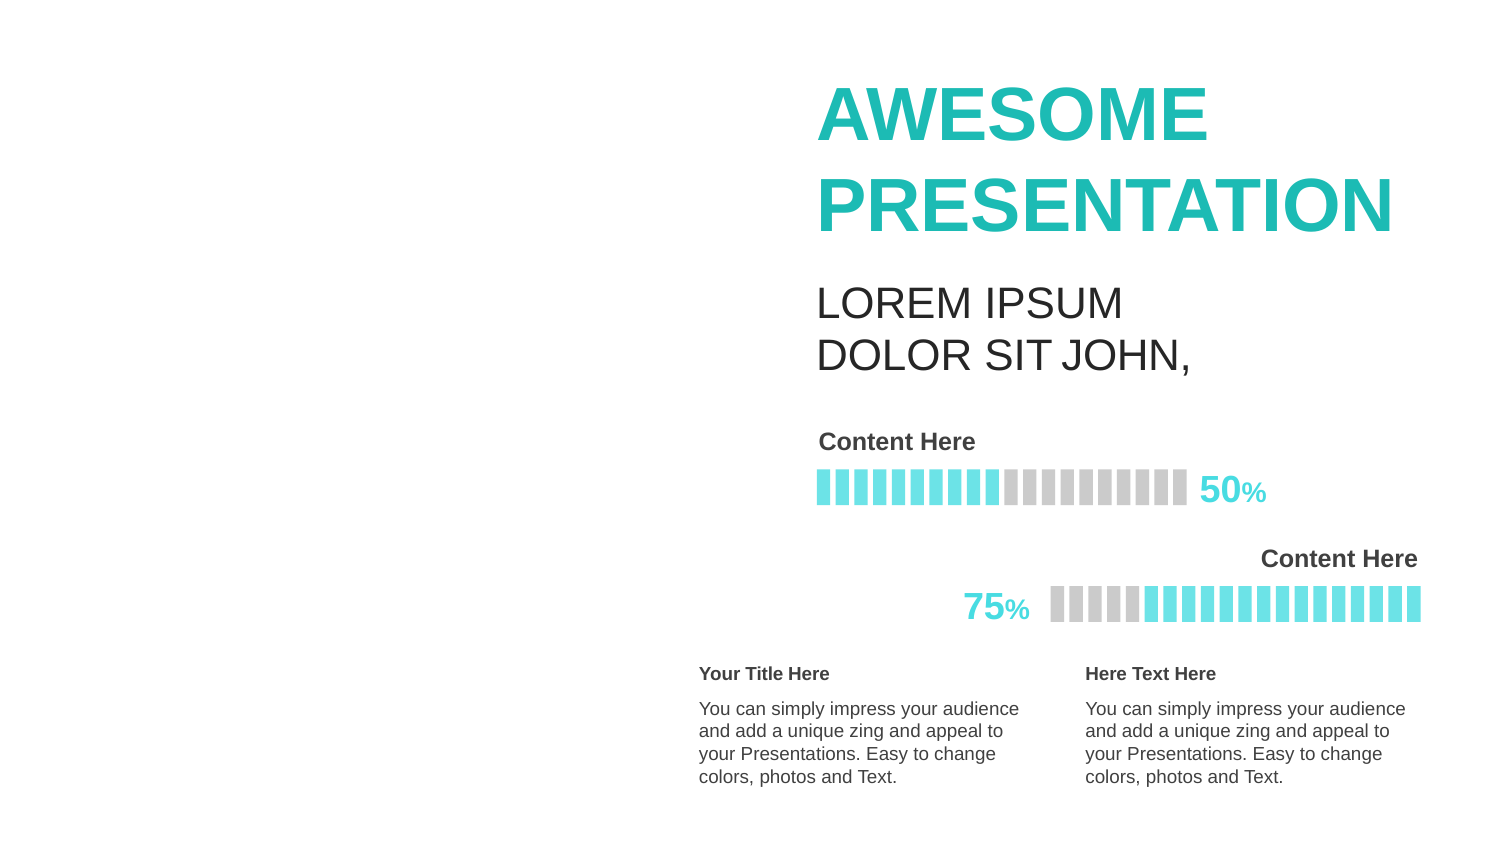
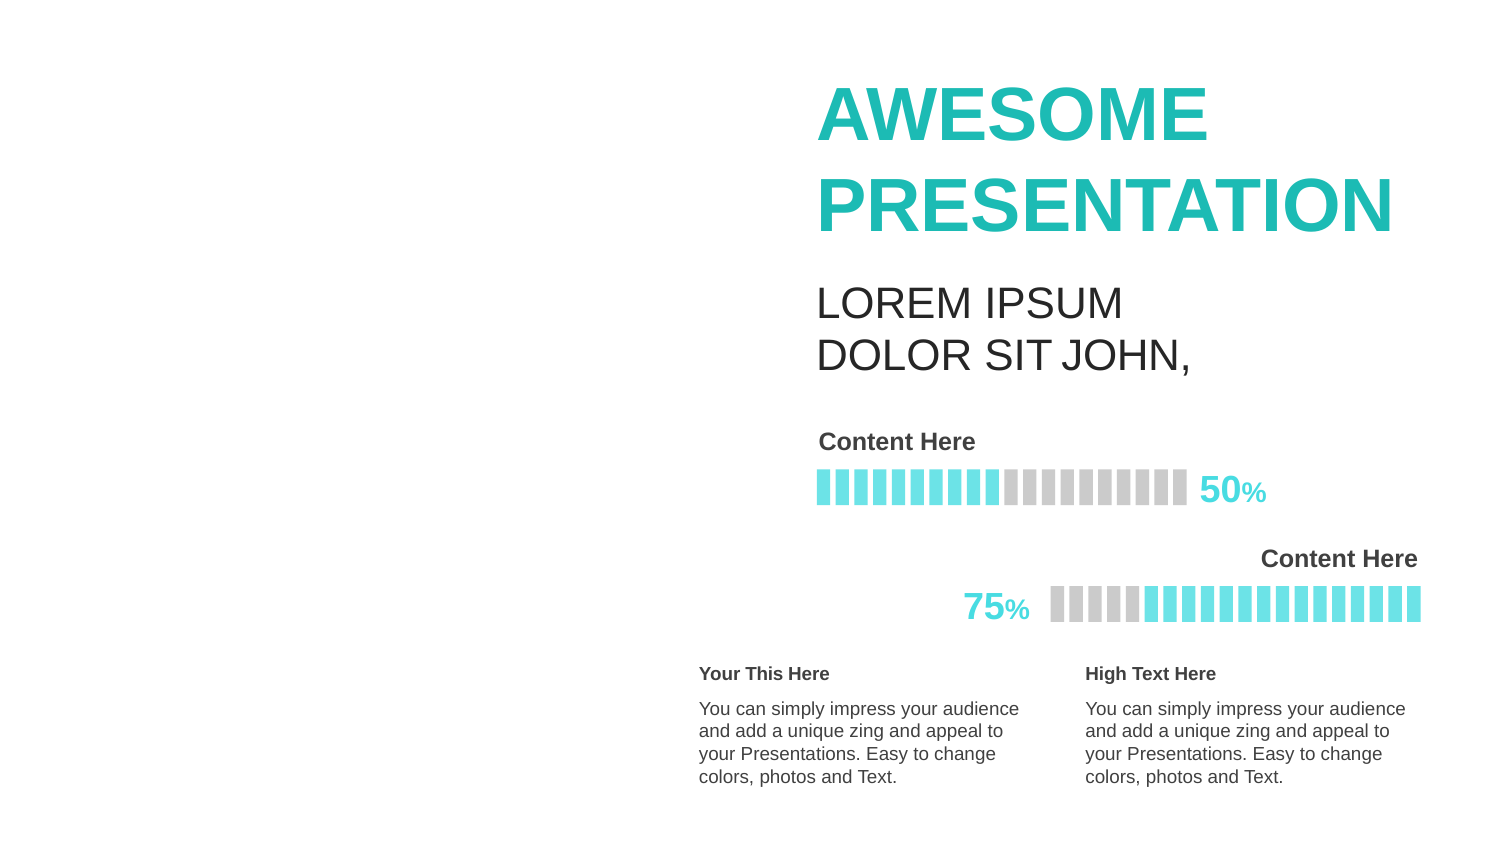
Title: Title -> This
Here at (1106, 675): Here -> High
